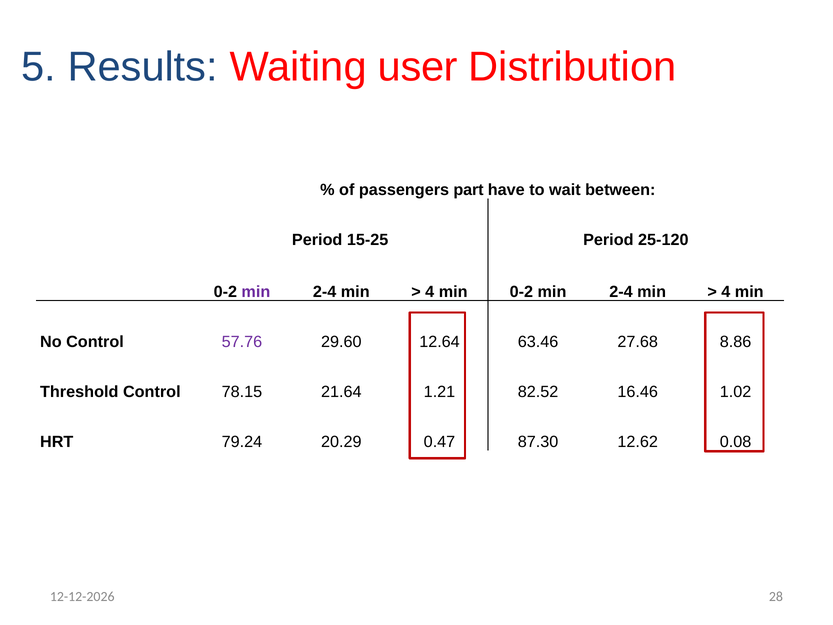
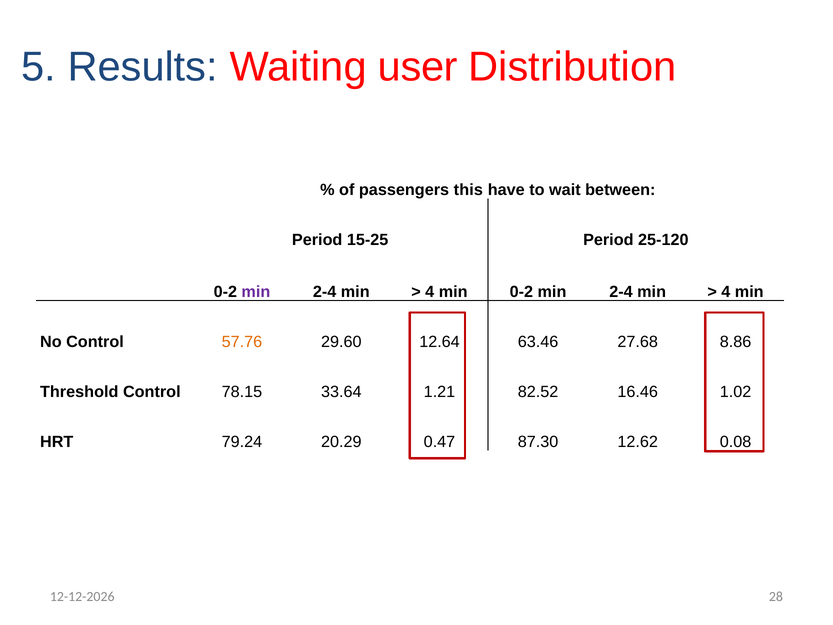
part: part -> this
57.76 colour: purple -> orange
21.64: 21.64 -> 33.64
